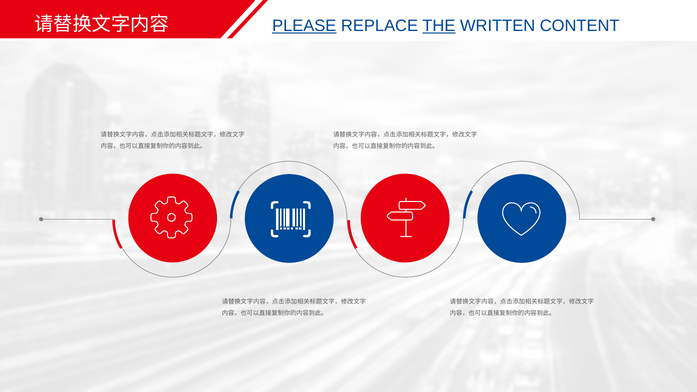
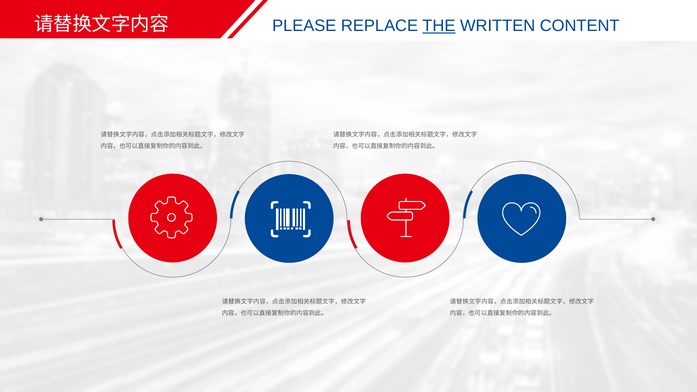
PLEASE underline: present -> none
